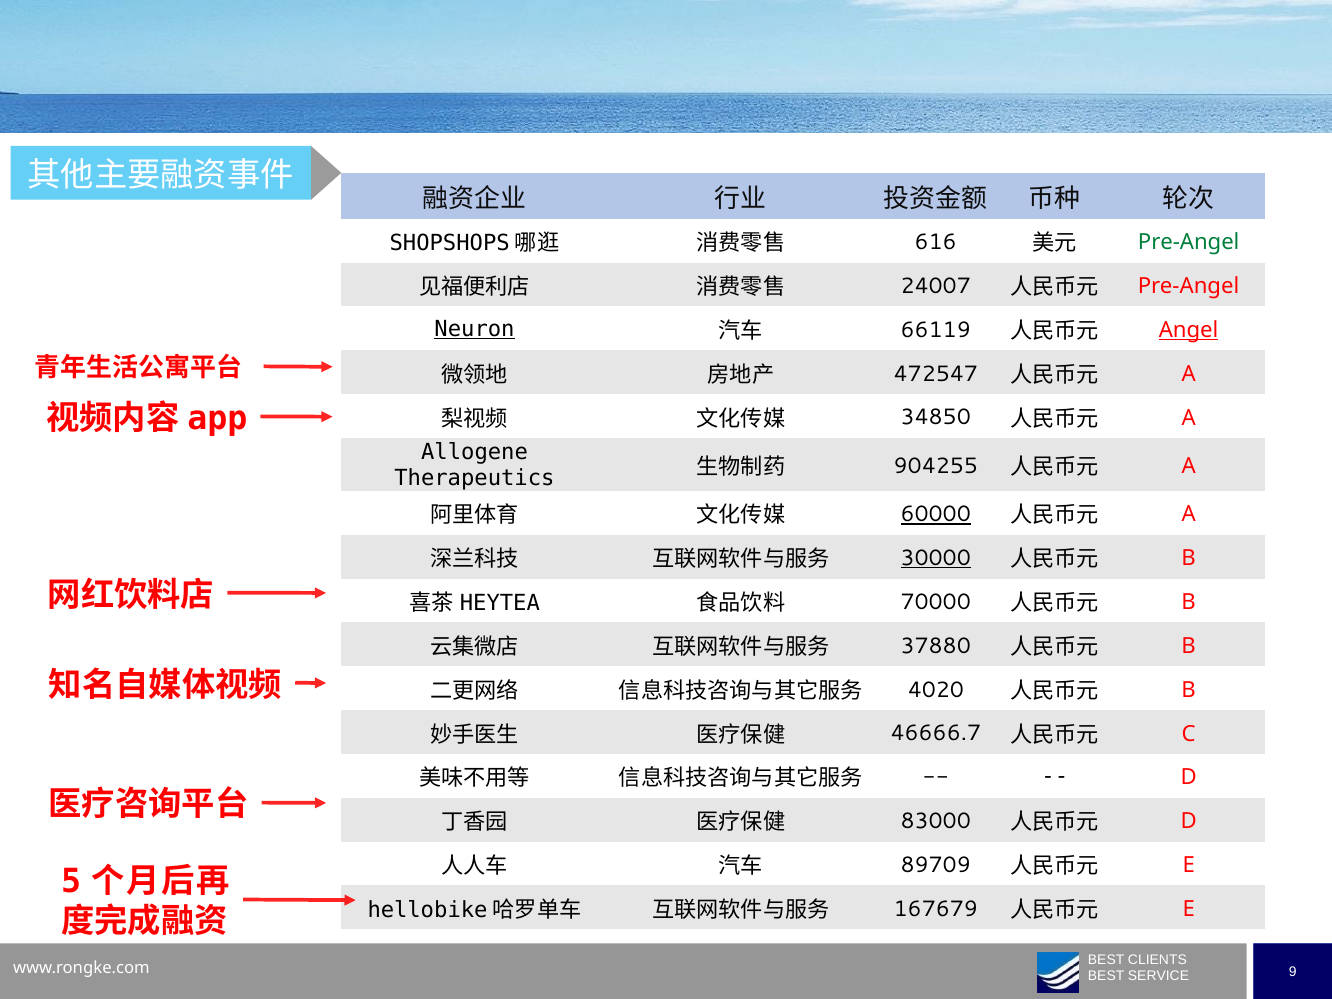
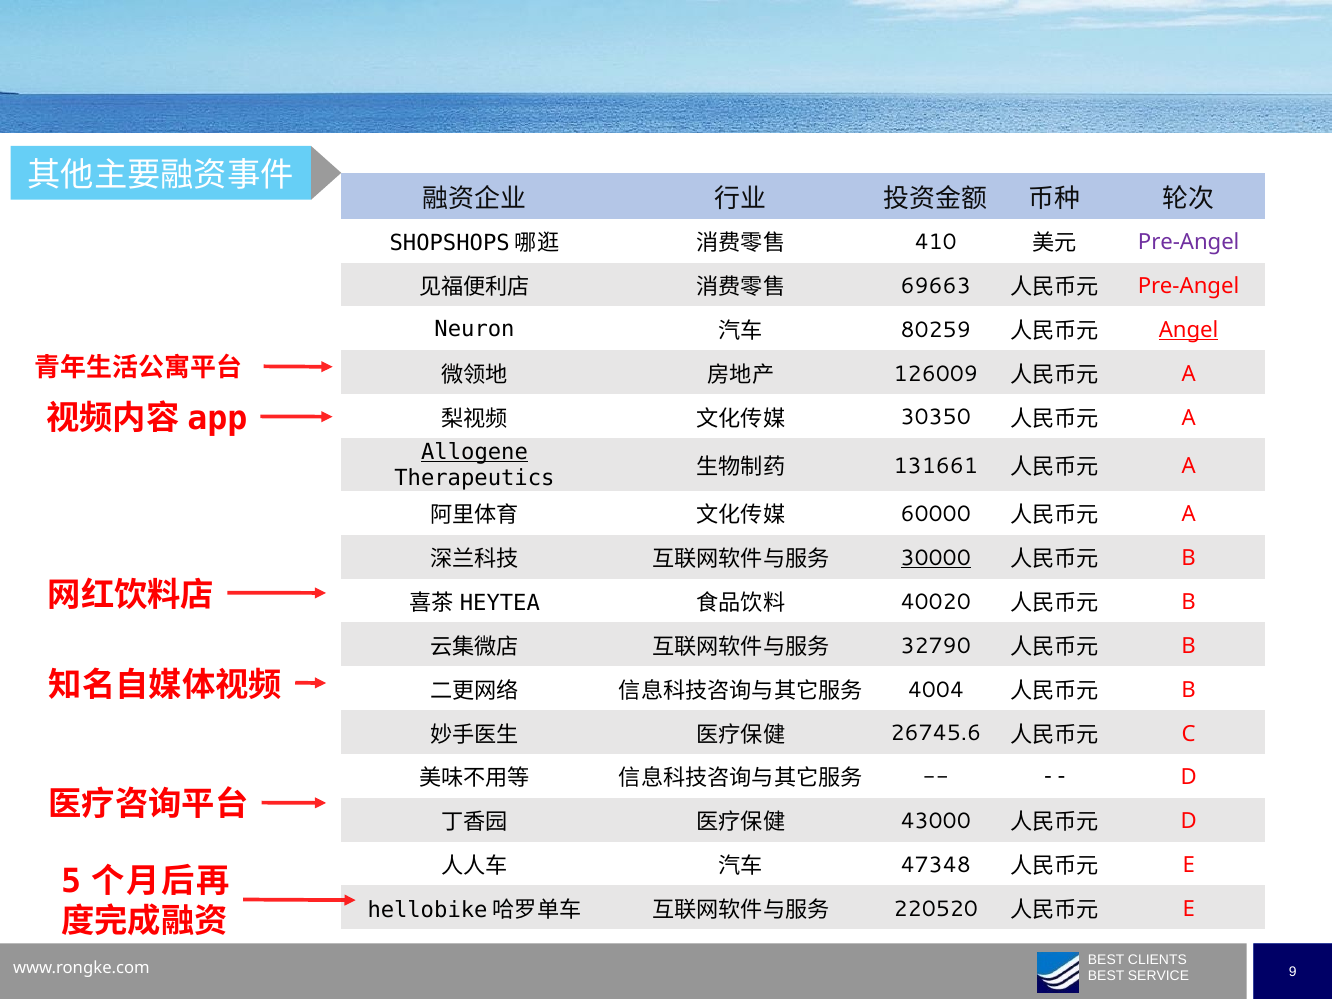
616: 616 -> 410
Pre-Angel at (1189, 242) colour: green -> purple
24007: 24007 -> 69663
Neuron underline: present -> none
66119: 66119 -> 80259
472547: 472547 -> 126009
34850: 34850 -> 30350
Allogene underline: none -> present
904255: 904255 -> 131661
60000 underline: present -> none
70000: 70000 -> 40020
37880: 37880 -> 32790
4020: 4020 -> 4004
46666.7: 46666.7 -> 26745.6
83000: 83000 -> 43000
89709: 89709 -> 47348
167679: 167679 -> 220520
